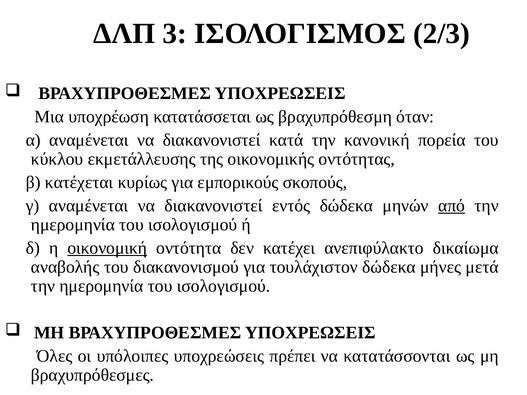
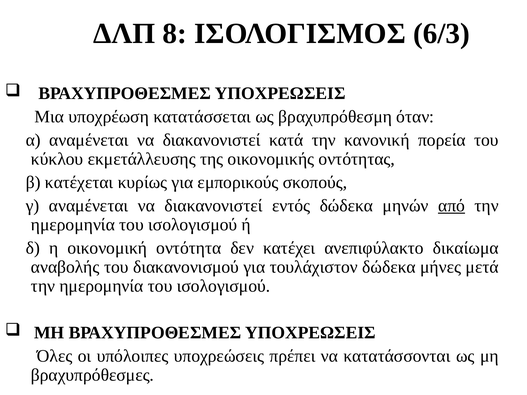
3: 3 -> 8
2/3: 2/3 -> 6/3
οικονομική underline: present -> none
